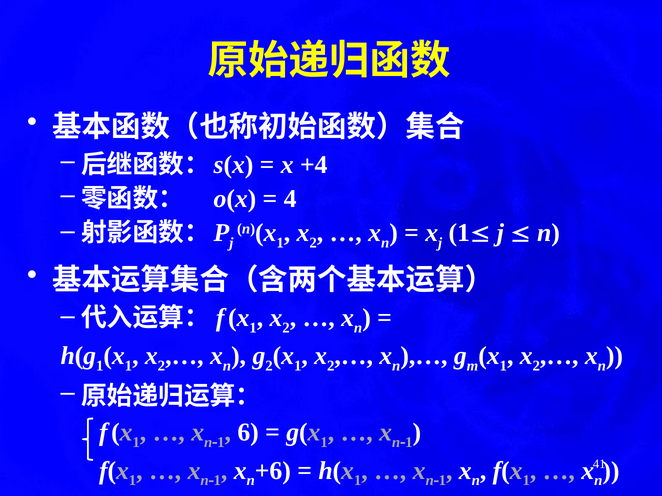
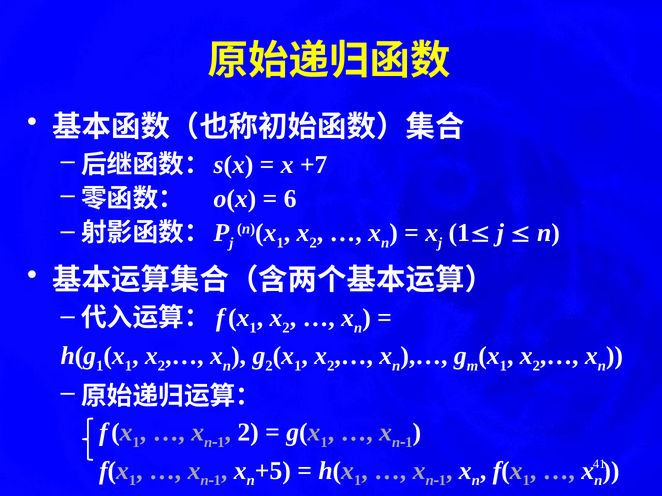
+4: +4 -> +7
4: 4 -> 6
6 at (248, 433): 6 -> 2
+6: +6 -> +5
